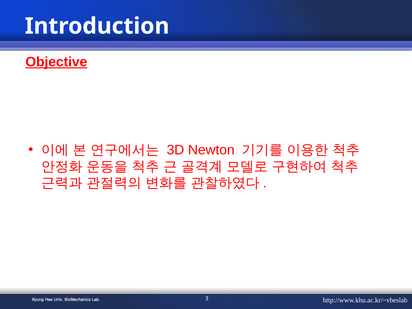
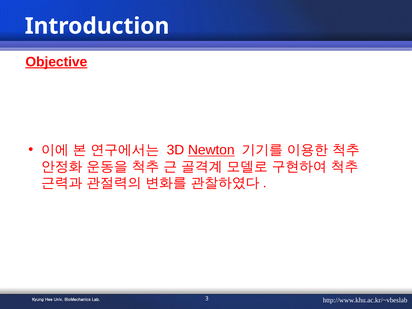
Newton underline: none -> present
